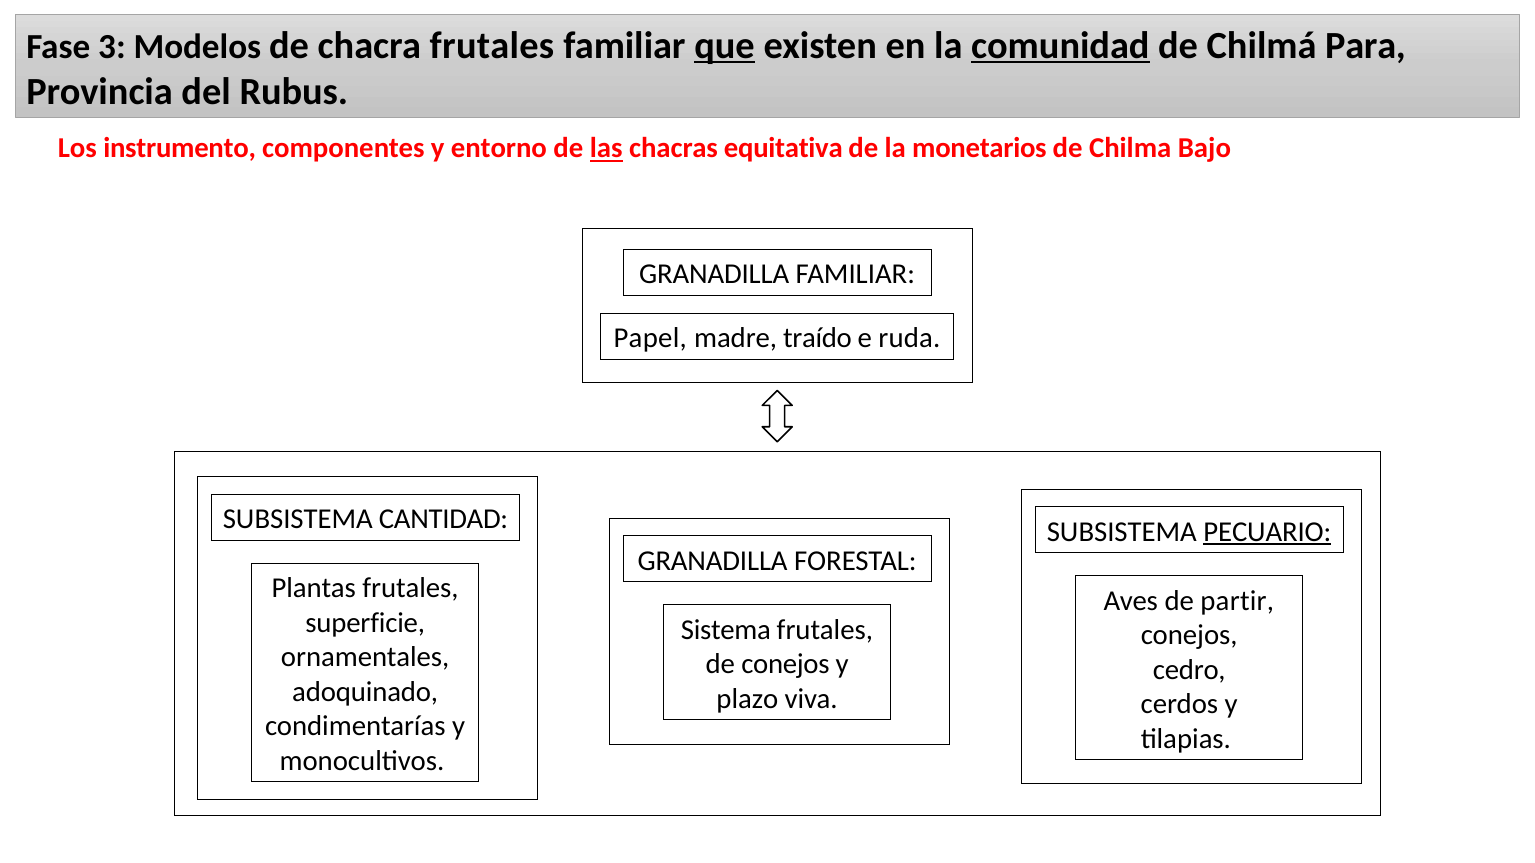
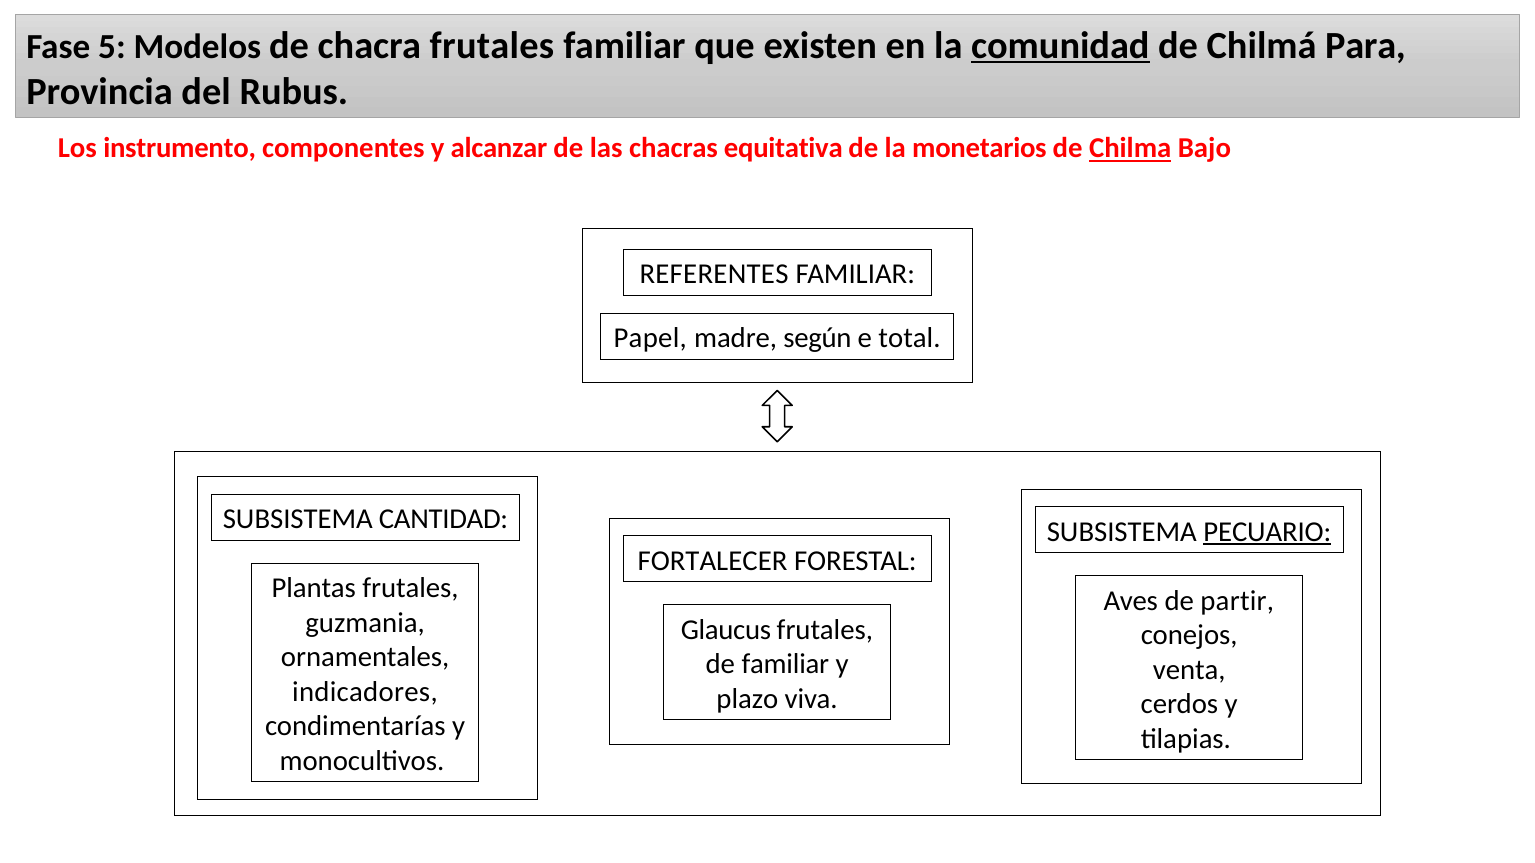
3: 3 -> 5
que underline: present -> none
entorno: entorno -> alcanzar
las underline: present -> none
Chilma underline: none -> present
GRANADILLA at (714, 274): GRANADILLA -> REFERENTES
traído: traído -> según
ruda: ruda -> total
GRANADILLA at (713, 561): GRANADILLA -> FORTALECER
superficie: superficie -> guzmania
Sistema: Sistema -> Glaucus
de conejos: conejos -> familiar
cedro: cedro -> venta
adoquinado: adoquinado -> indicadores
